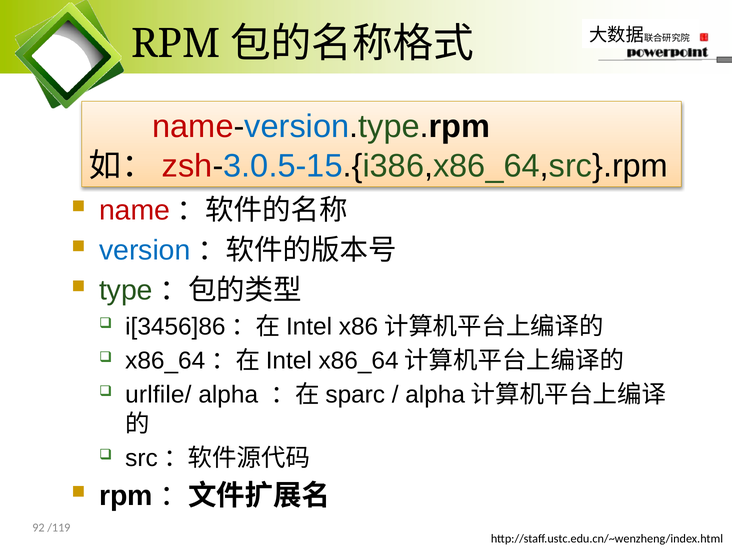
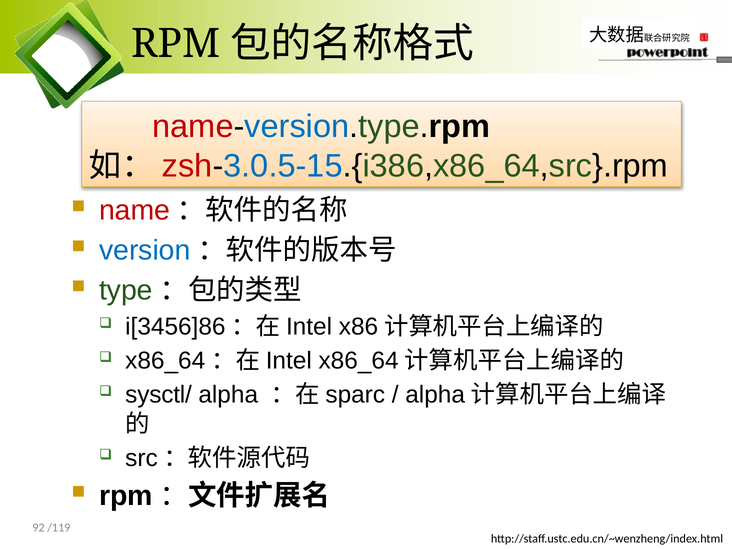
urlfile/: urlfile/ -> sysctl/
